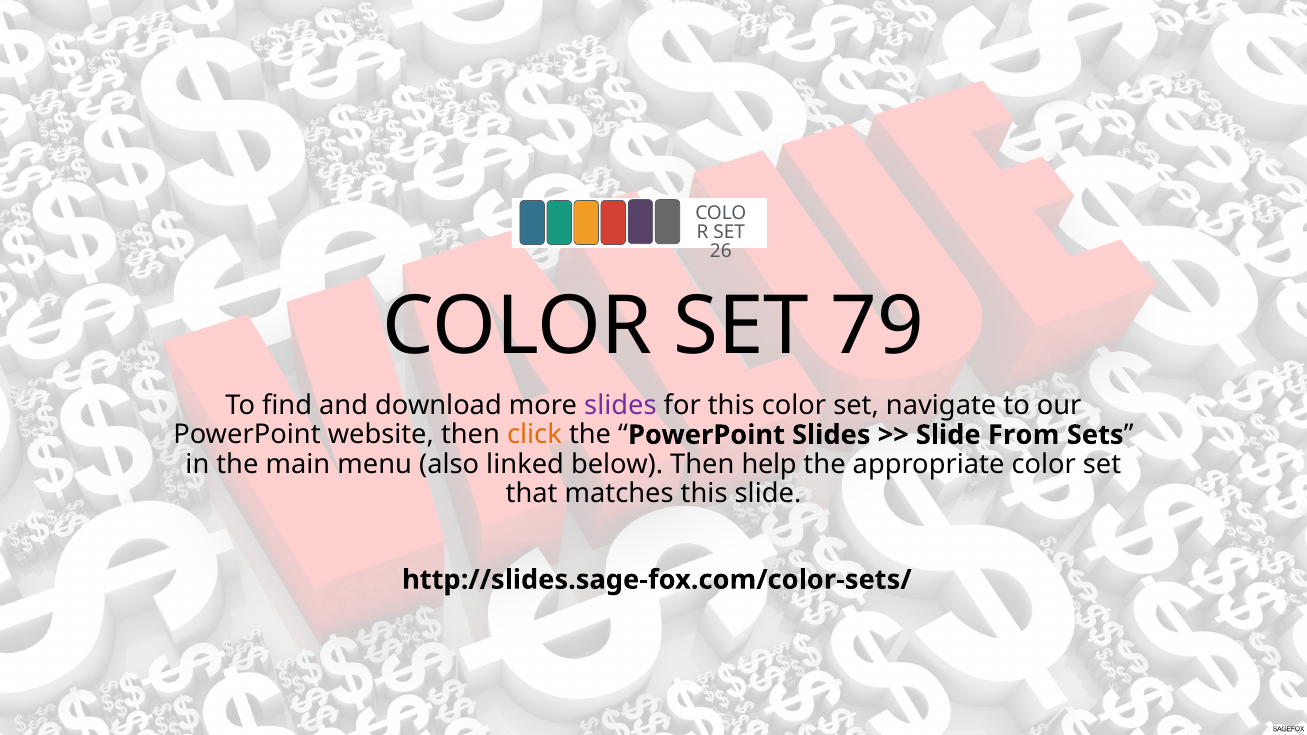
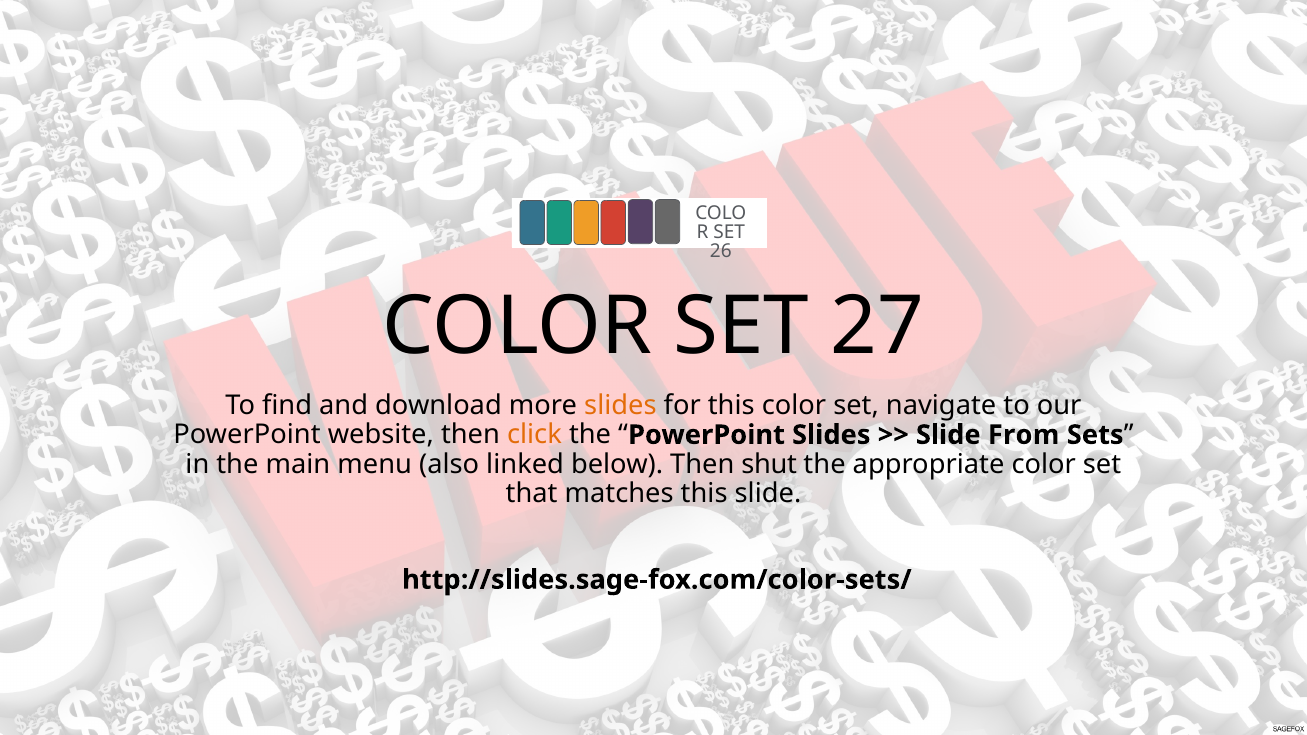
79: 79 -> 27
slides at (620, 406) colour: purple -> orange
help: help -> shut
